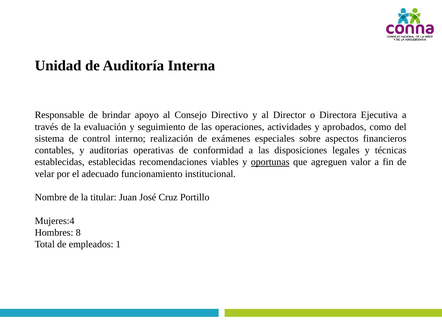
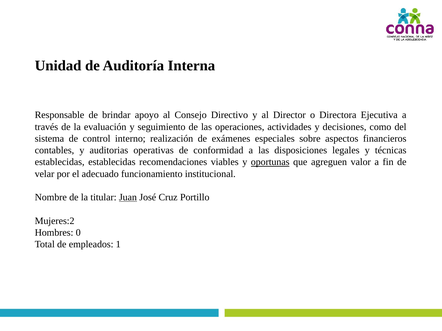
aprobados: aprobados -> decisiones
Juan underline: none -> present
Mujeres:4: Mujeres:4 -> Mujeres:2
8: 8 -> 0
